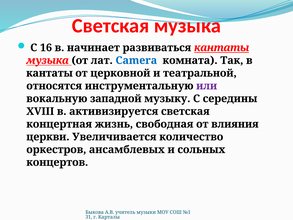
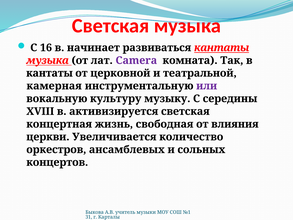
Camera colour: blue -> purple
относятся: относятся -> камерная
западной: западной -> культуру
